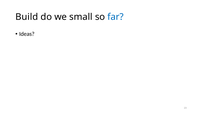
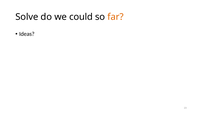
Build: Build -> Solve
small: small -> could
far colour: blue -> orange
